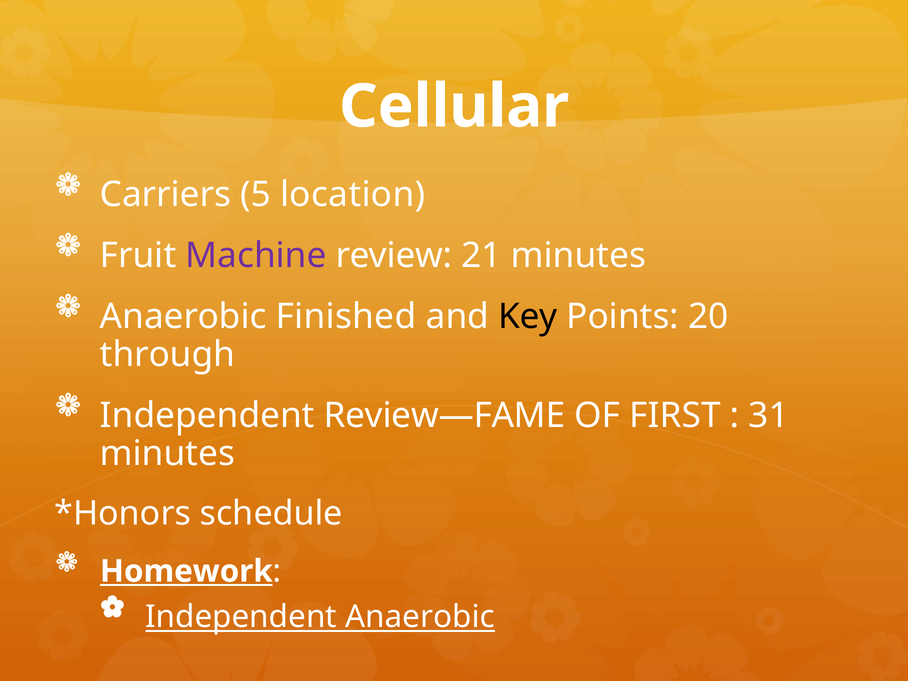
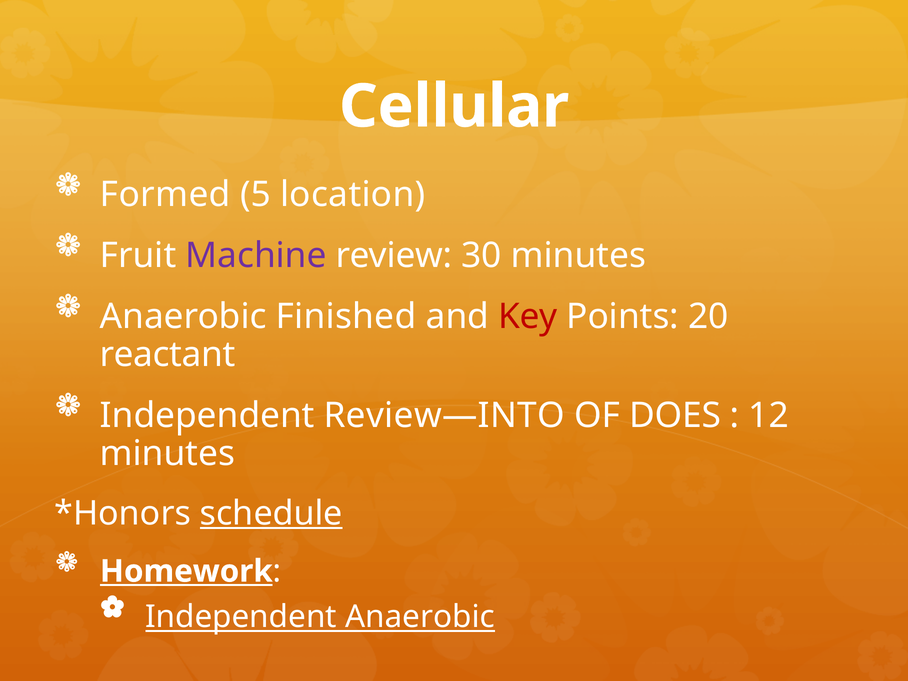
Carriers: Carriers -> Formed
21: 21 -> 30
Key colour: black -> red
through: through -> reactant
Review—FAME: Review—FAME -> Review—INTO
FIRST: FIRST -> DOES
31: 31 -> 12
schedule underline: none -> present
